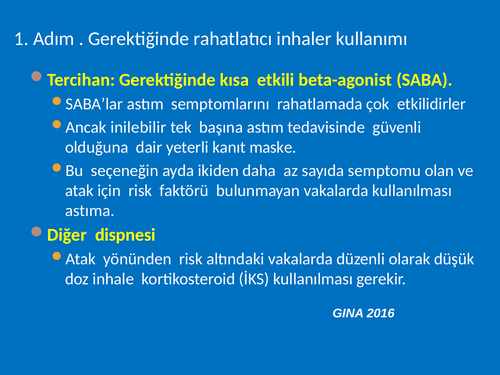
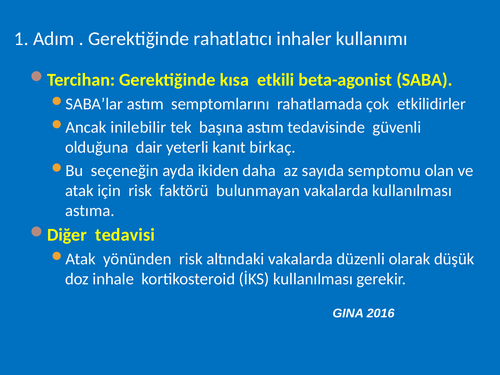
maske: maske -> birkaç
dispnesi: dispnesi -> tedavisi
